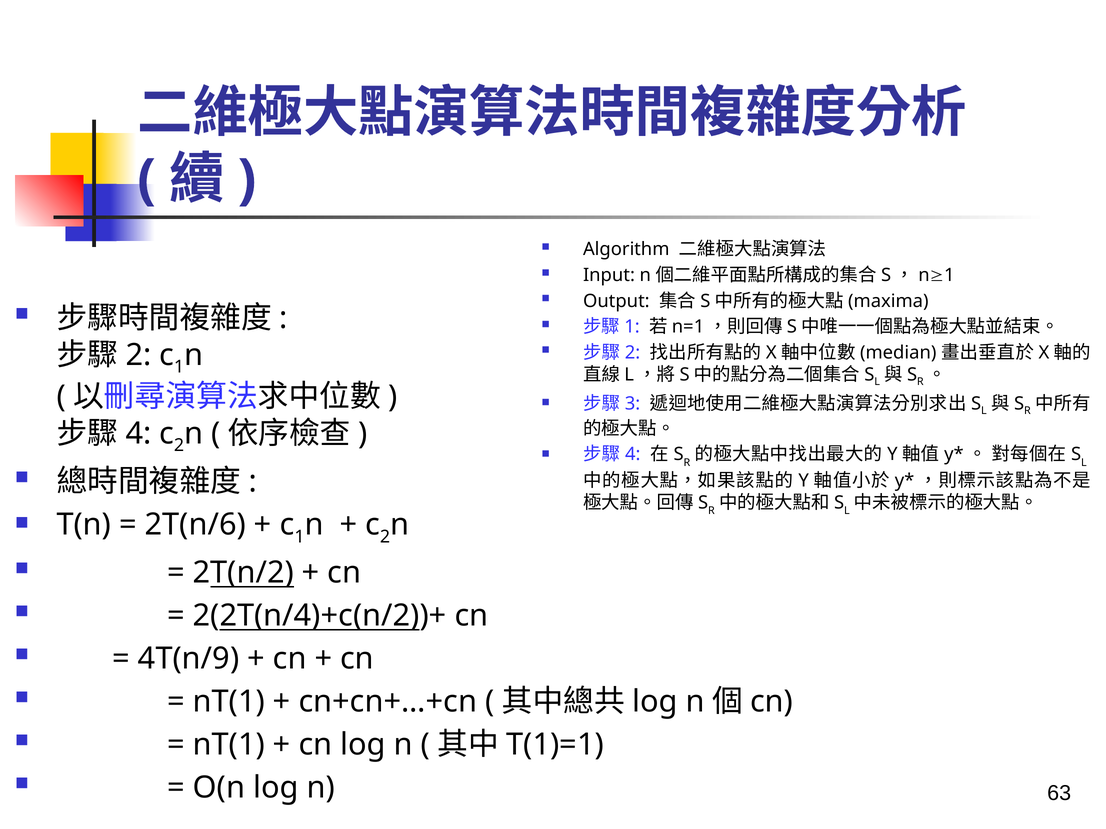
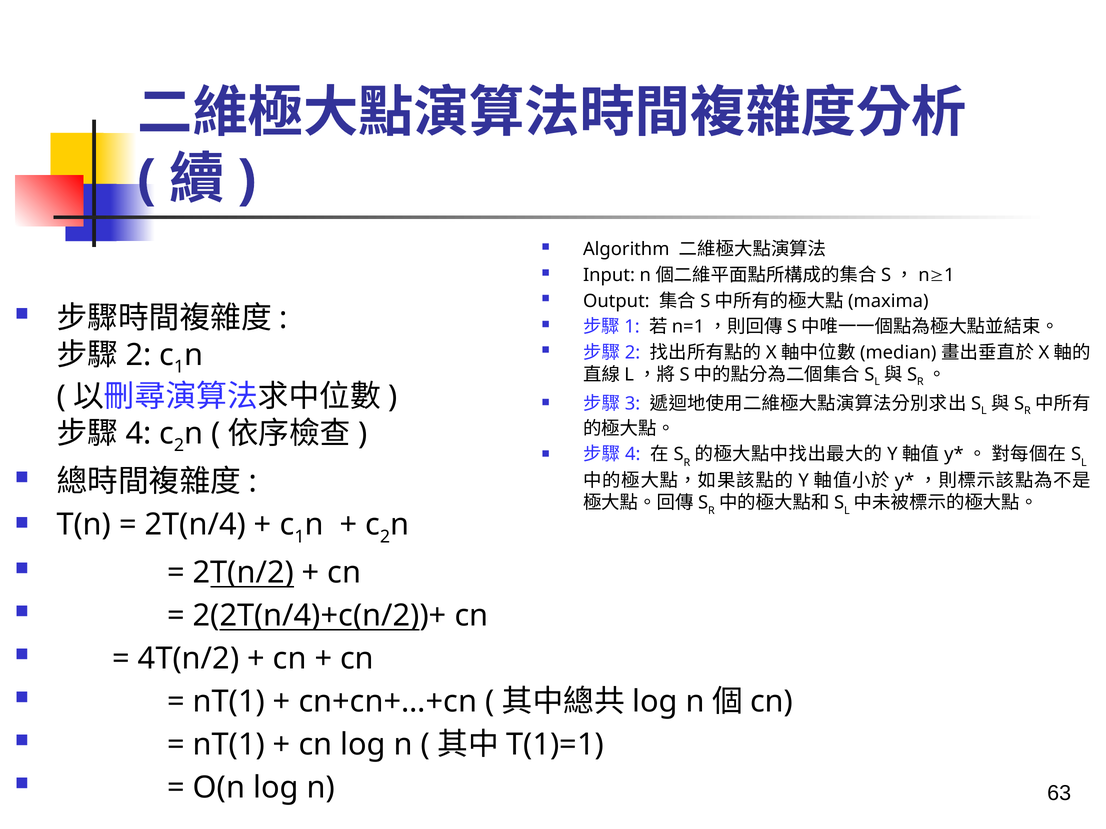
2T(n/6: 2T(n/6 -> 2T(n/4
4T(n/9: 4T(n/9 -> 4T(n/2
